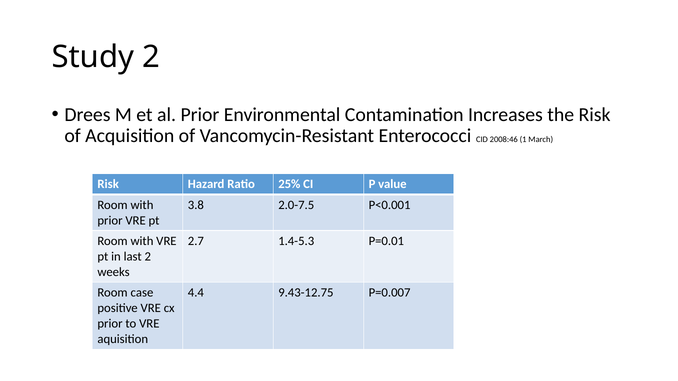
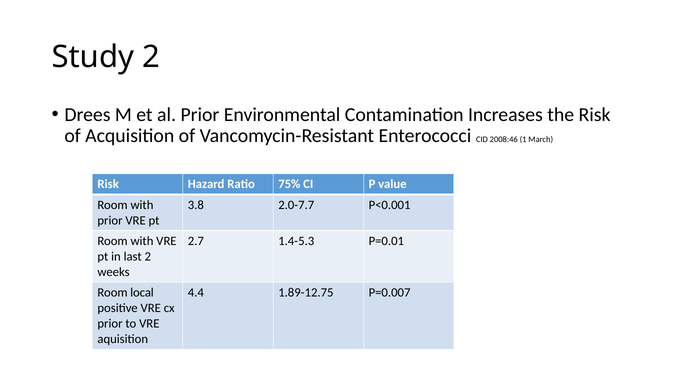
25%: 25% -> 75%
2.0-7.5: 2.0-7.5 -> 2.0-7.7
case: case -> local
9.43-12.75: 9.43-12.75 -> 1.89-12.75
